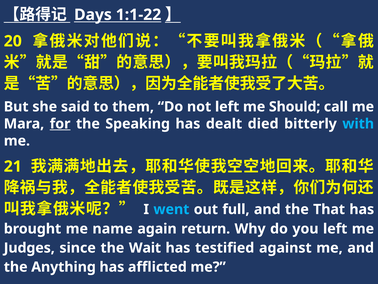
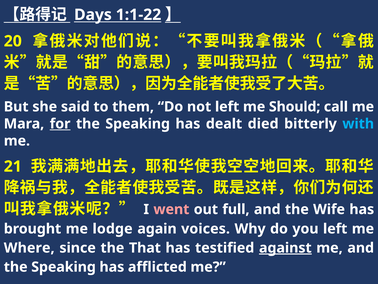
went colour: light blue -> pink
That: That -> Wife
name: name -> lodge
return: return -> voices
Judges: Judges -> Where
Wait: Wait -> That
against underline: none -> present
Anything at (64, 267): Anything -> Speaking
